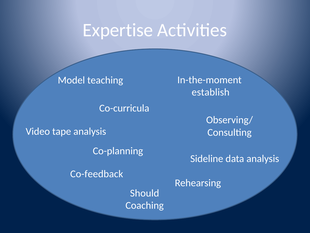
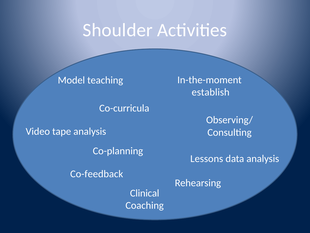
Expertise: Expertise -> Shoulder
Sideline: Sideline -> Lessons
Should: Should -> Clinical
